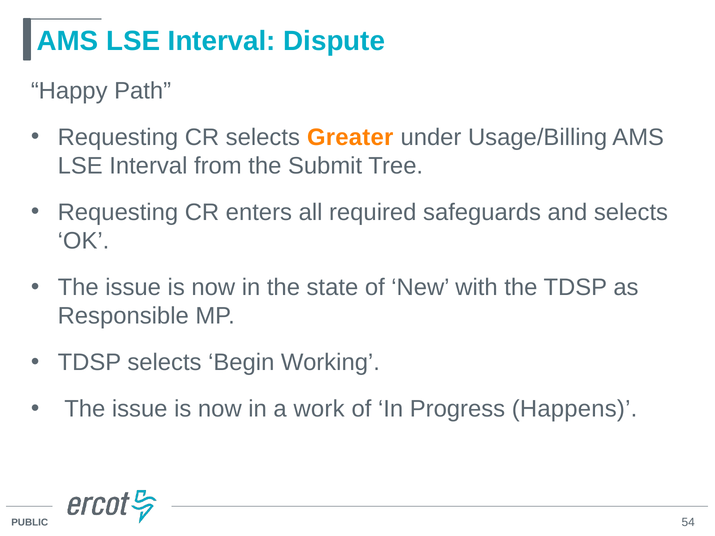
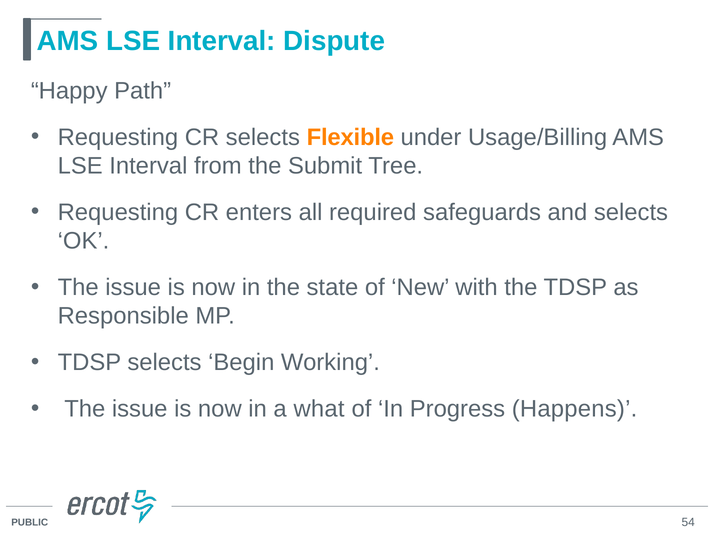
Greater: Greater -> Flexible
work: work -> what
